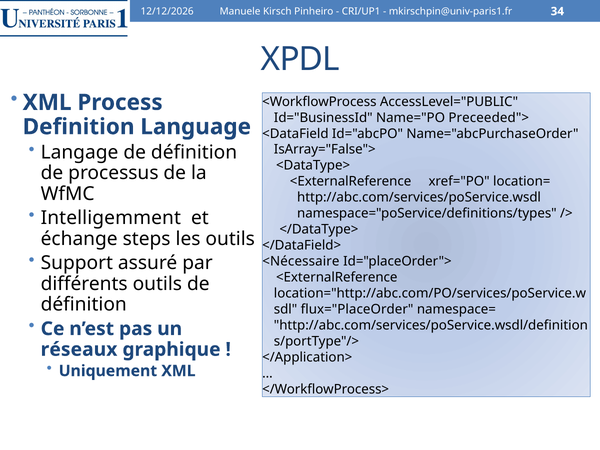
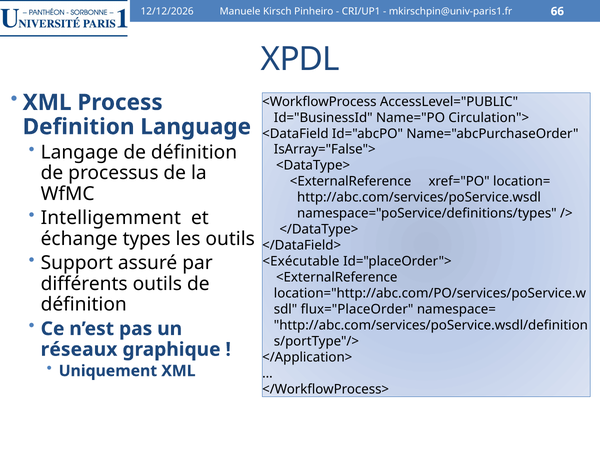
34: 34 -> 66
Preceeded">: Preceeded"> -> Circulation">
steps: steps -> types
<Nécessaire: <Nécessaire -> <Exécutable
